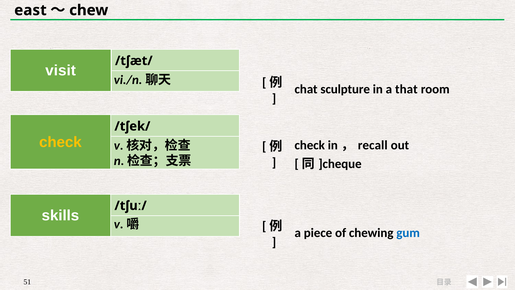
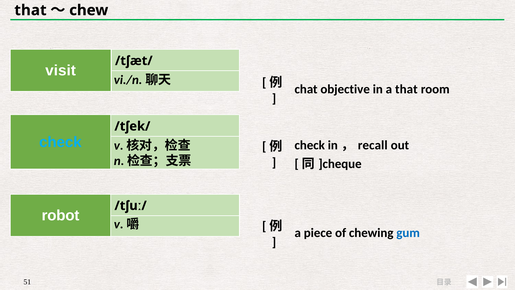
east at (30, 10): east -> that
sculpture: sculpture -> objective
check at (60, 142) colour: yellow -> light blue
skills: skills -> robot
